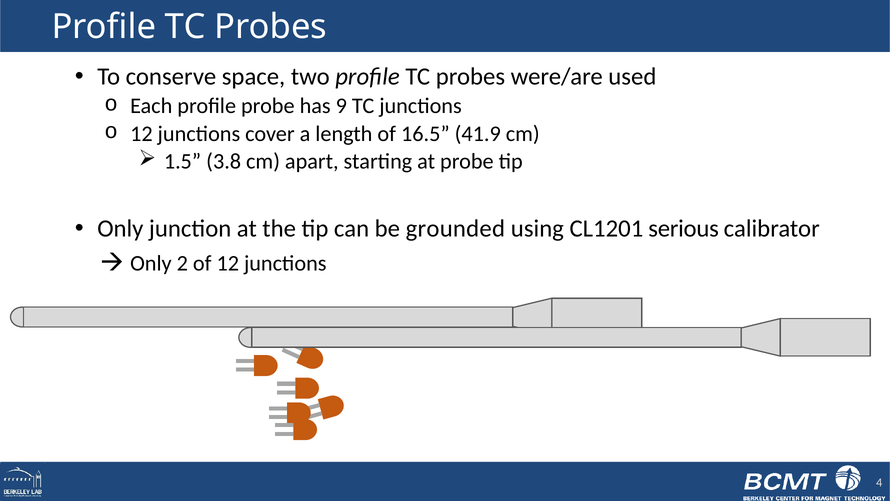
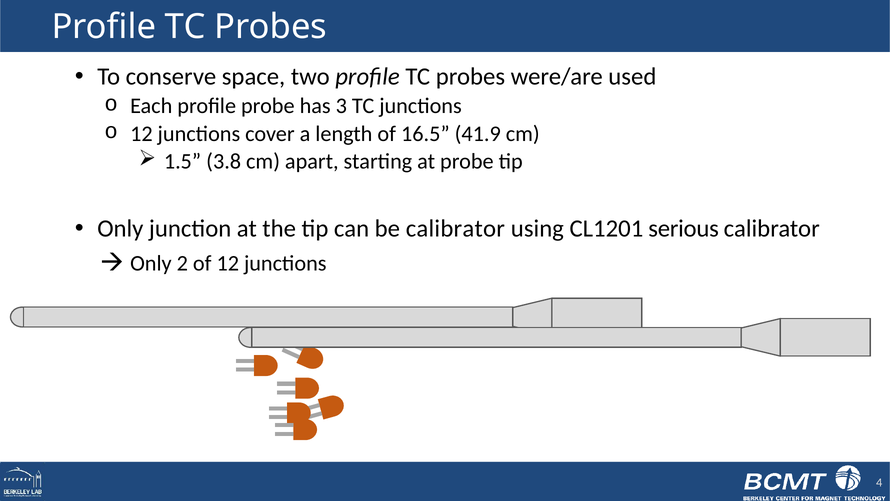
9: 9 -> 3
be grounded: grounded -> calibrator
